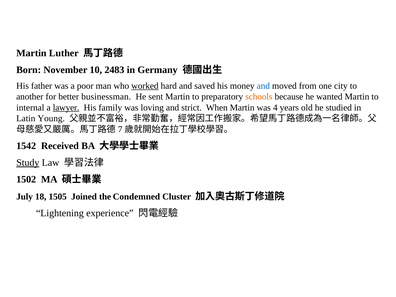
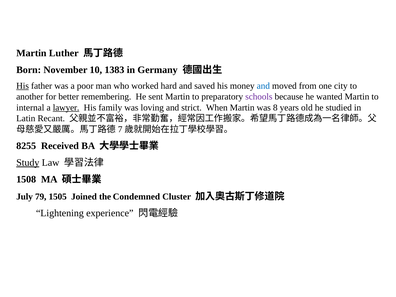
2483: 2483 -> 1383
His at (23, 86) underline: none -> present
worked underline: present -> none
businessman: businessman -> remembering
schools colour: orange -> purple
4: 4 -> 8
Young: Young -> Recant
1542: 1542 -> 8255
1502: 1502 -> 1508
18: 18 -> 79
